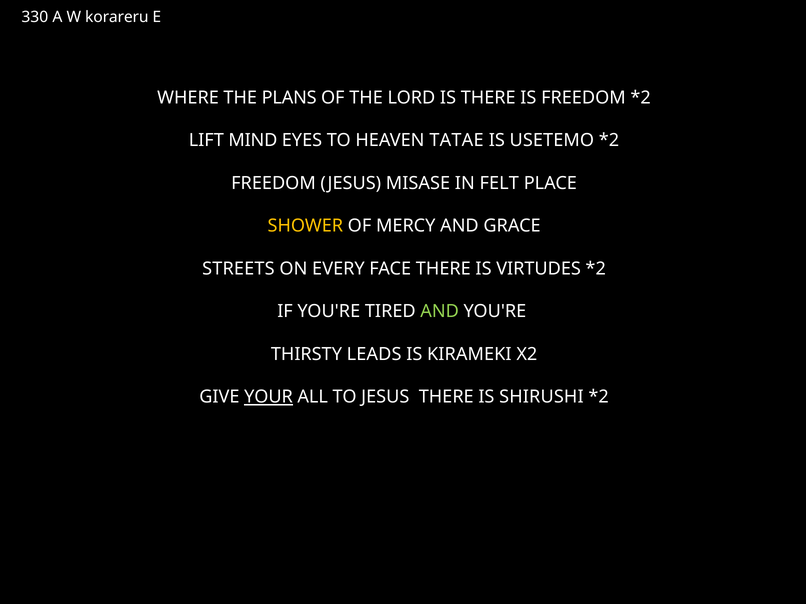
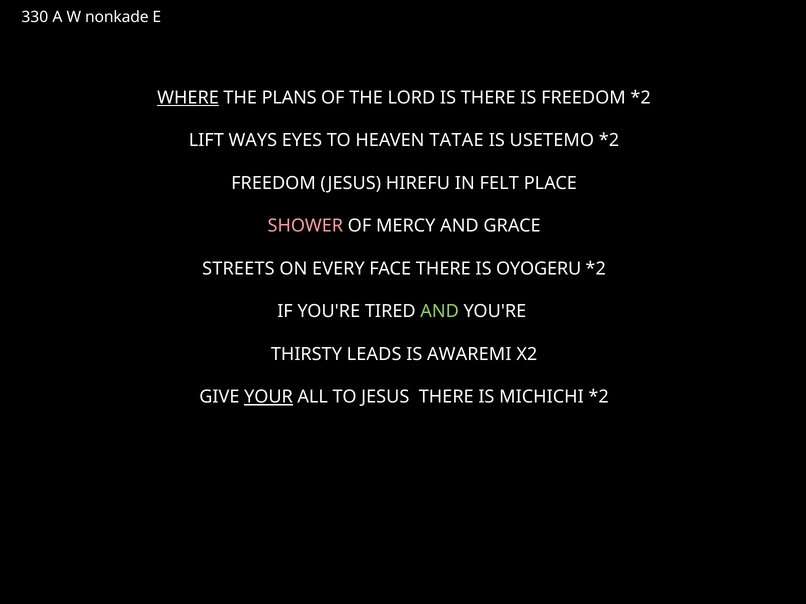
korareru: korareru -> nonkade
WHERE underline: none -> present
MIND: MIND -> WAYS
MISASE: MISASE -> HIREFU
SHOWER colour: yellow -> pink
VIRTUDES: VIRTUDES -> OYOGERU
KIRAMEKI: KIRAMEKI -> AWAREMI
SHIRUSHI: SHIRUSHI -> MICHICHI
